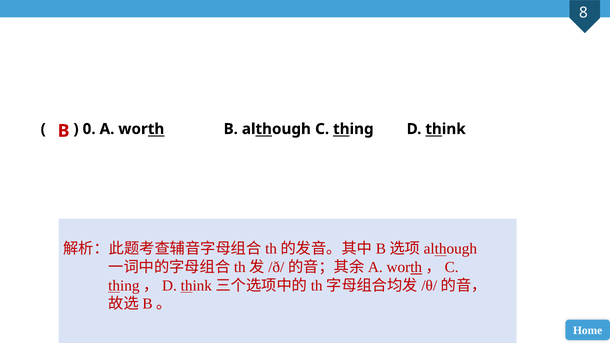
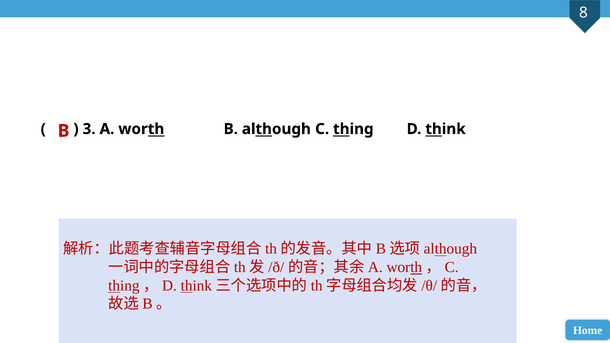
0: 0 -> 3
